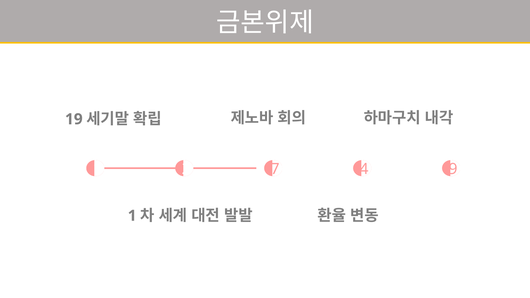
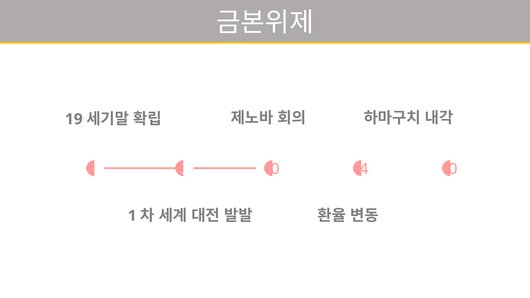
2 7: 7 -> 0
4 9: 9 -> 0
